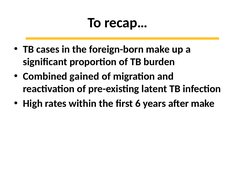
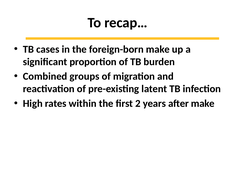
gained: gained -> groups
6: 6 -> 2
